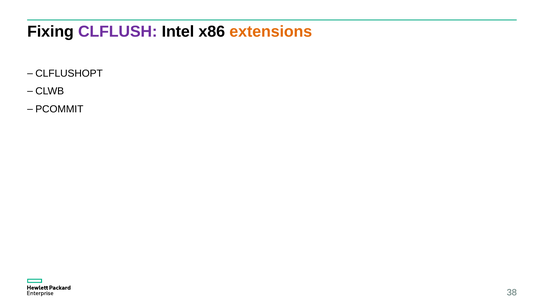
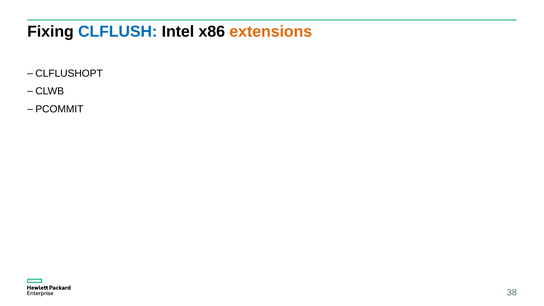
CLFLUSH colour: purple -> blue
